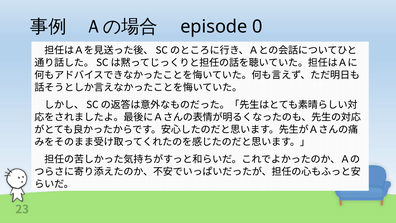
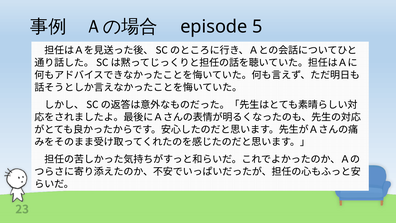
0: 0 -> 5
